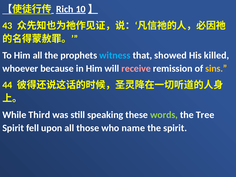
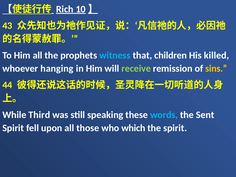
showed: showed -> children
because: because -> hanging
receive colour: pink -> light green
words colour: light green -> light blue
Tree: Tree -> Sent
name: name -> which
